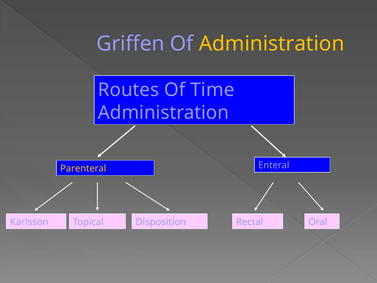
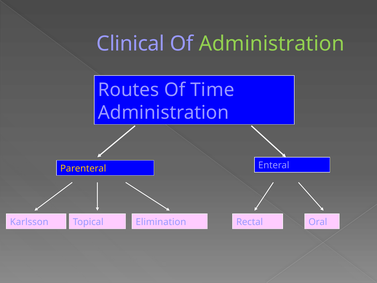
Griffen: Griffen -> Clinical
Administration at (272, 44) colour: yellow -> light green
Disposition: Disposition -> Elimination
